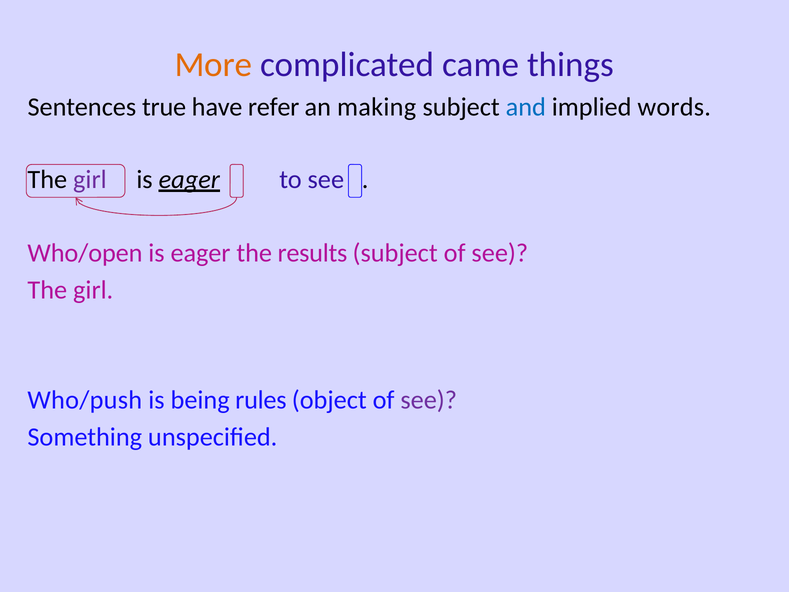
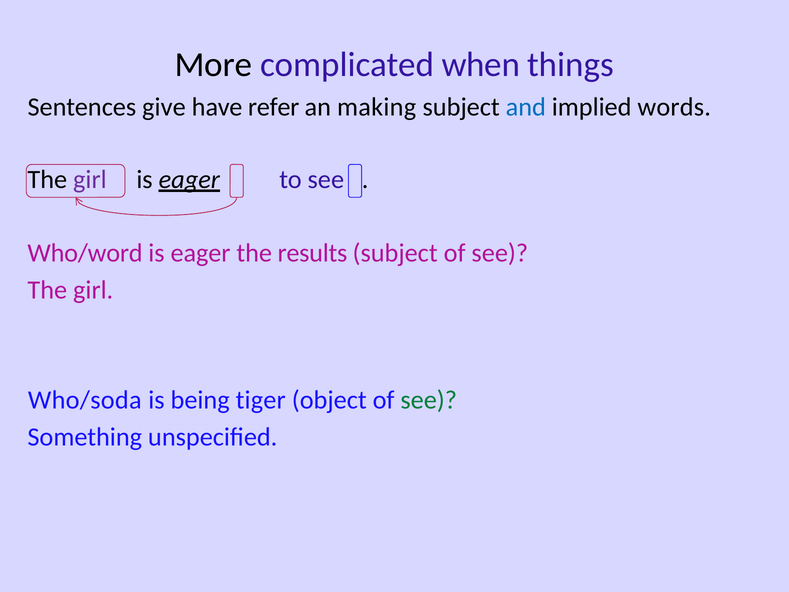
More colour: orange -> black
came: came -> when
true: true -> give
Who/open: Who/open -> Who/word
Who/push: Who/push -> Who/soda
rules: rules -> tiger
see at (429, 400) colour: purple -> green
